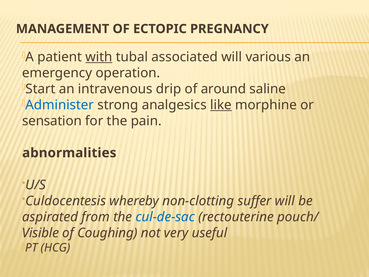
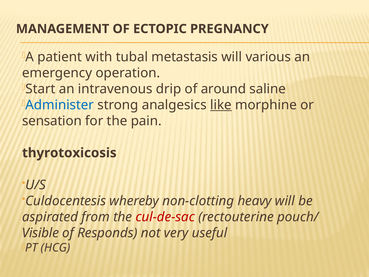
with underline: present -> none
associated: associated -> metastasis
abnormalities: abnormalities -> thyrotoxicosis
suffer: suffer -> heavy
cul-de-sac colour: blue -> red
Coughing: Coughing -> Responds
